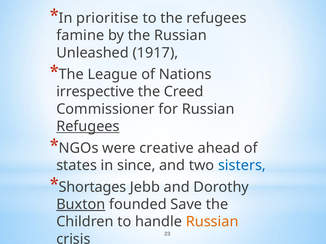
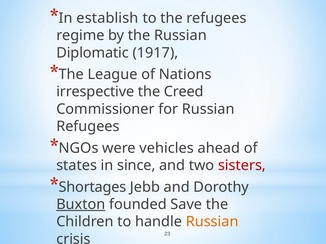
prioritise: prioritise -> establish
famine: famine -> regime
Unleashed: Unleashed -> Diplomatic
Refugees at (88, 127) underline: present -> none
creative: creative -> vehicles
sisters colour: blue -> red
